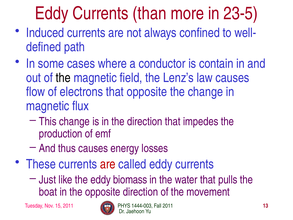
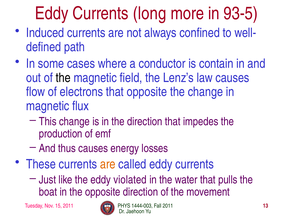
than: than -> long
23-5: 23-5 -> 93-5
are at (108, 164) colour: red -> orange
biomass: biomass -> violated
